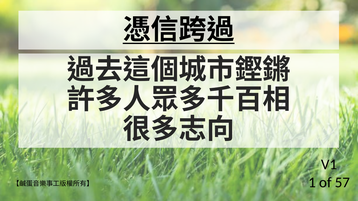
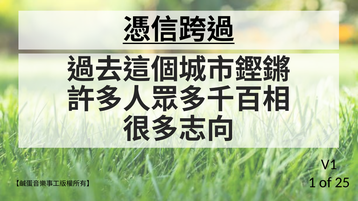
57: 57 -> 25
